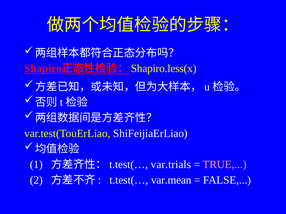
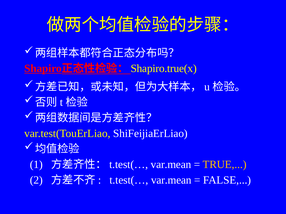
Shapiro.less(x: Shapiro.less(x -> Shapiro.true(x
var.trials at (171, 165): var.trials -> var.mean
TRUE colour: pink -> yellow
